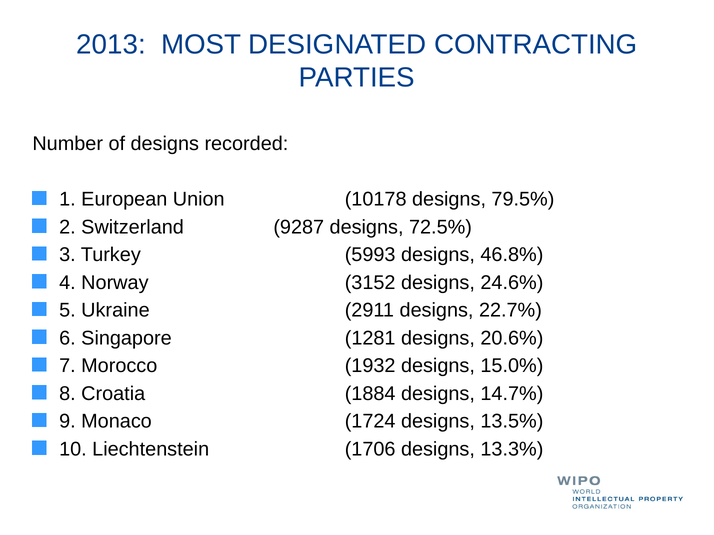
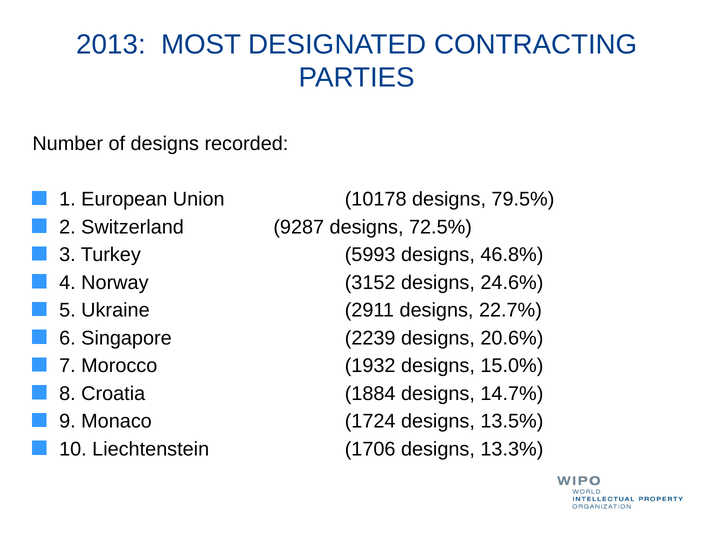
1281: 1281 -> 2239
